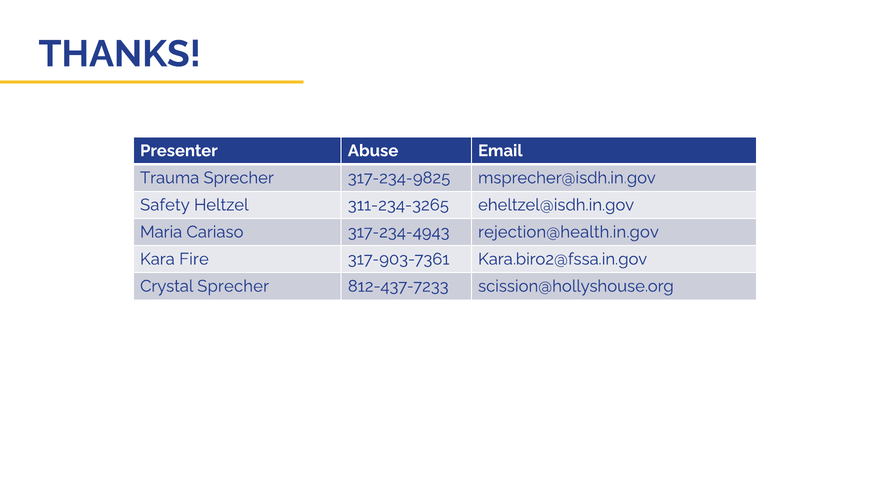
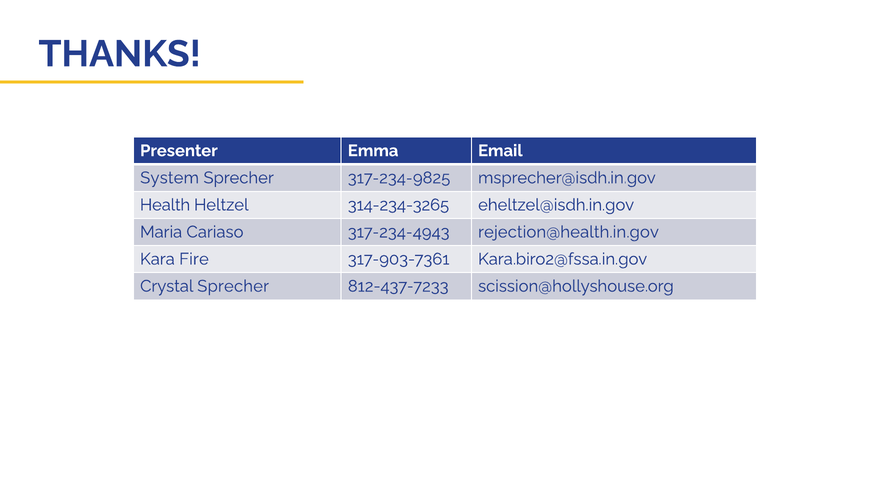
Abuse: Abuse -> Emma
Trauma: Trauma -> System
Safety: Safety -> Health
311-234-3265: 311-234-3265 -> 314-234-3265
